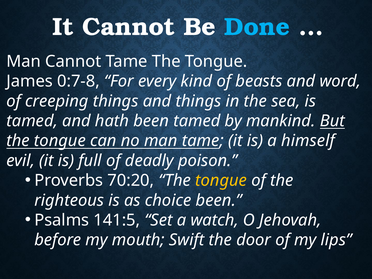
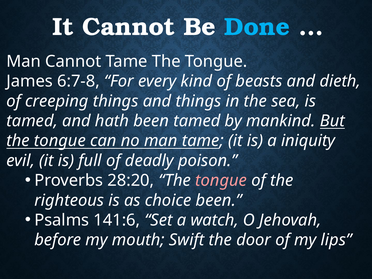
0:7-8: 0:7-8 -> 6:7-8
word: word -> dieth
himself: himself -> iniquity
70:20: 70:20 -> 28:20
tongue at (221, 180) colour: yellow -> pink
141:5: 141:5 -> 141:6
